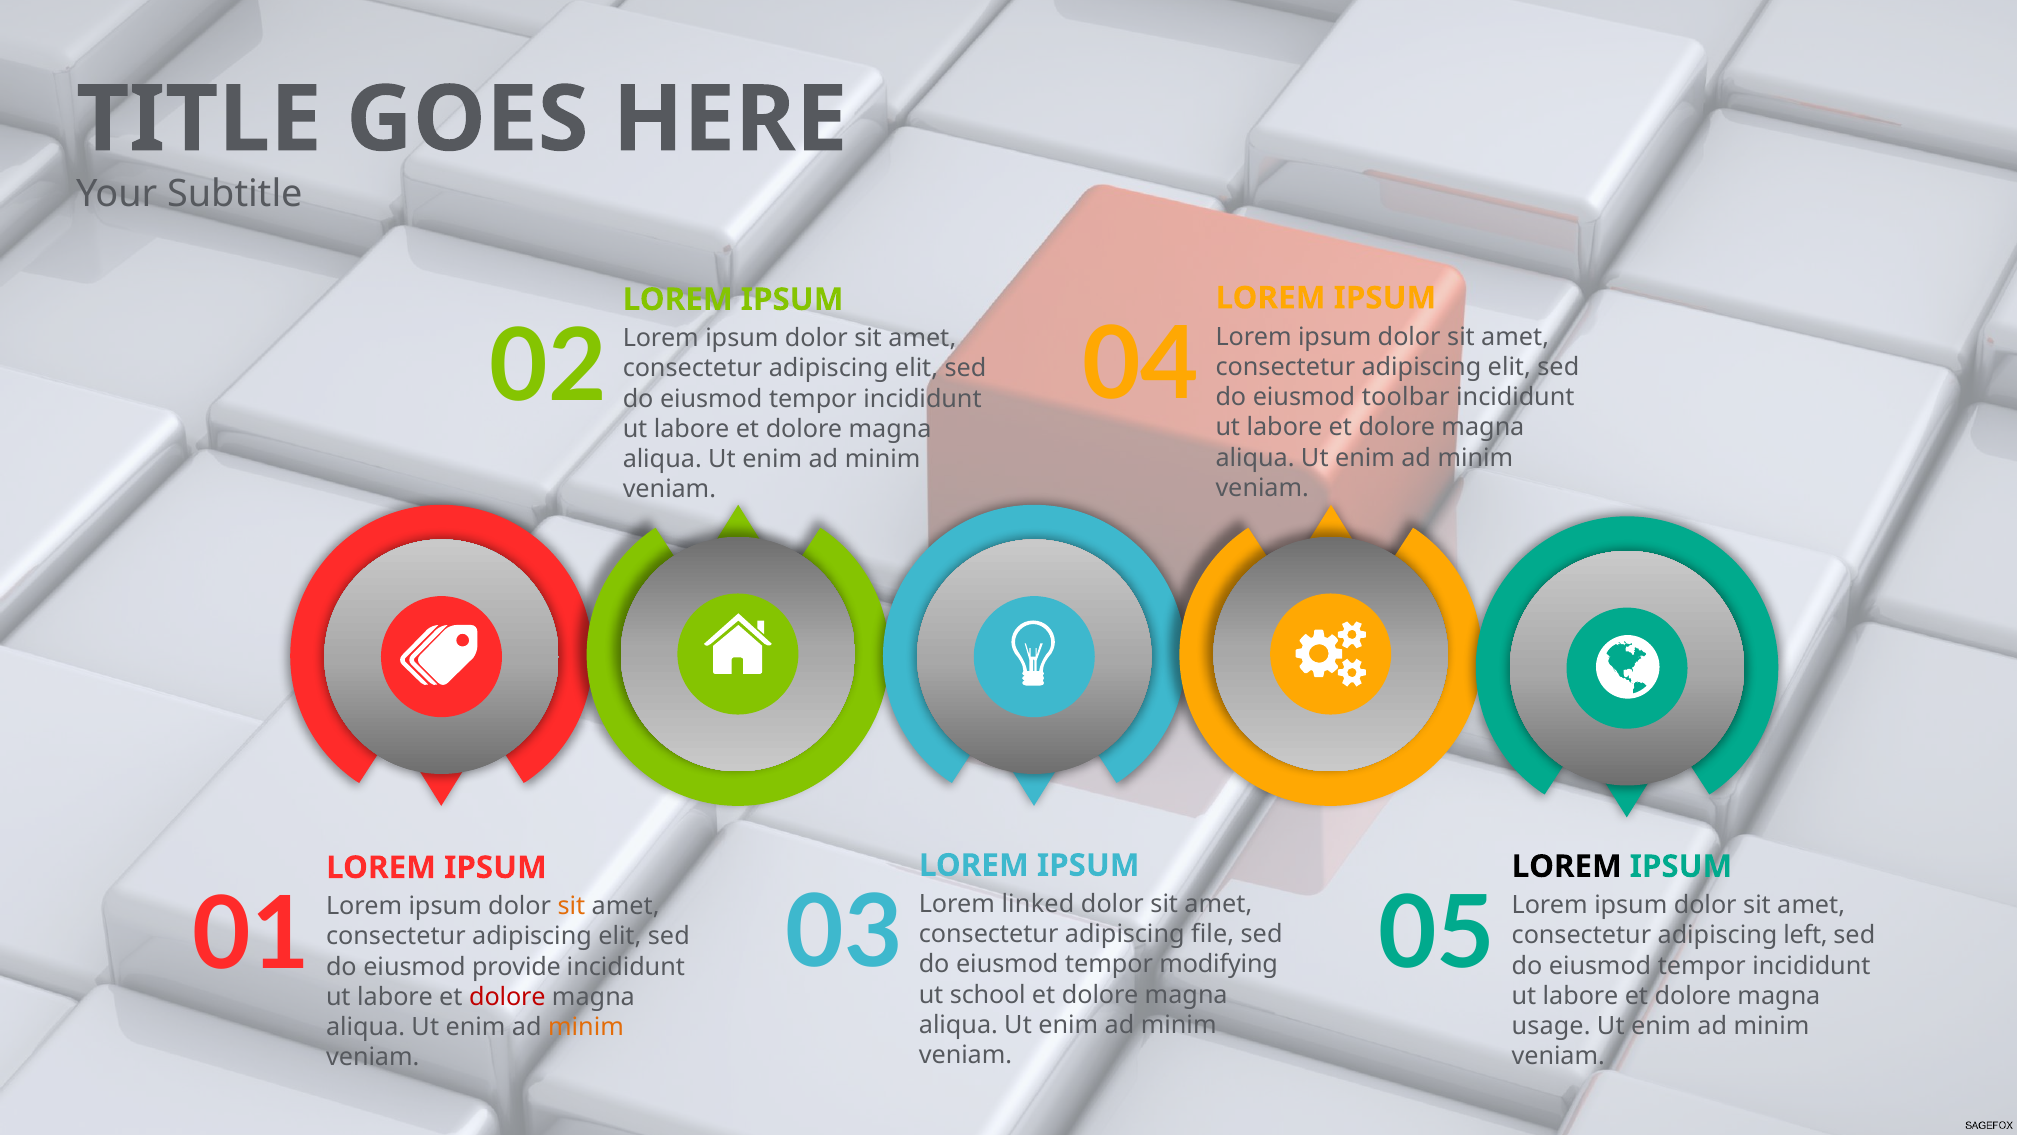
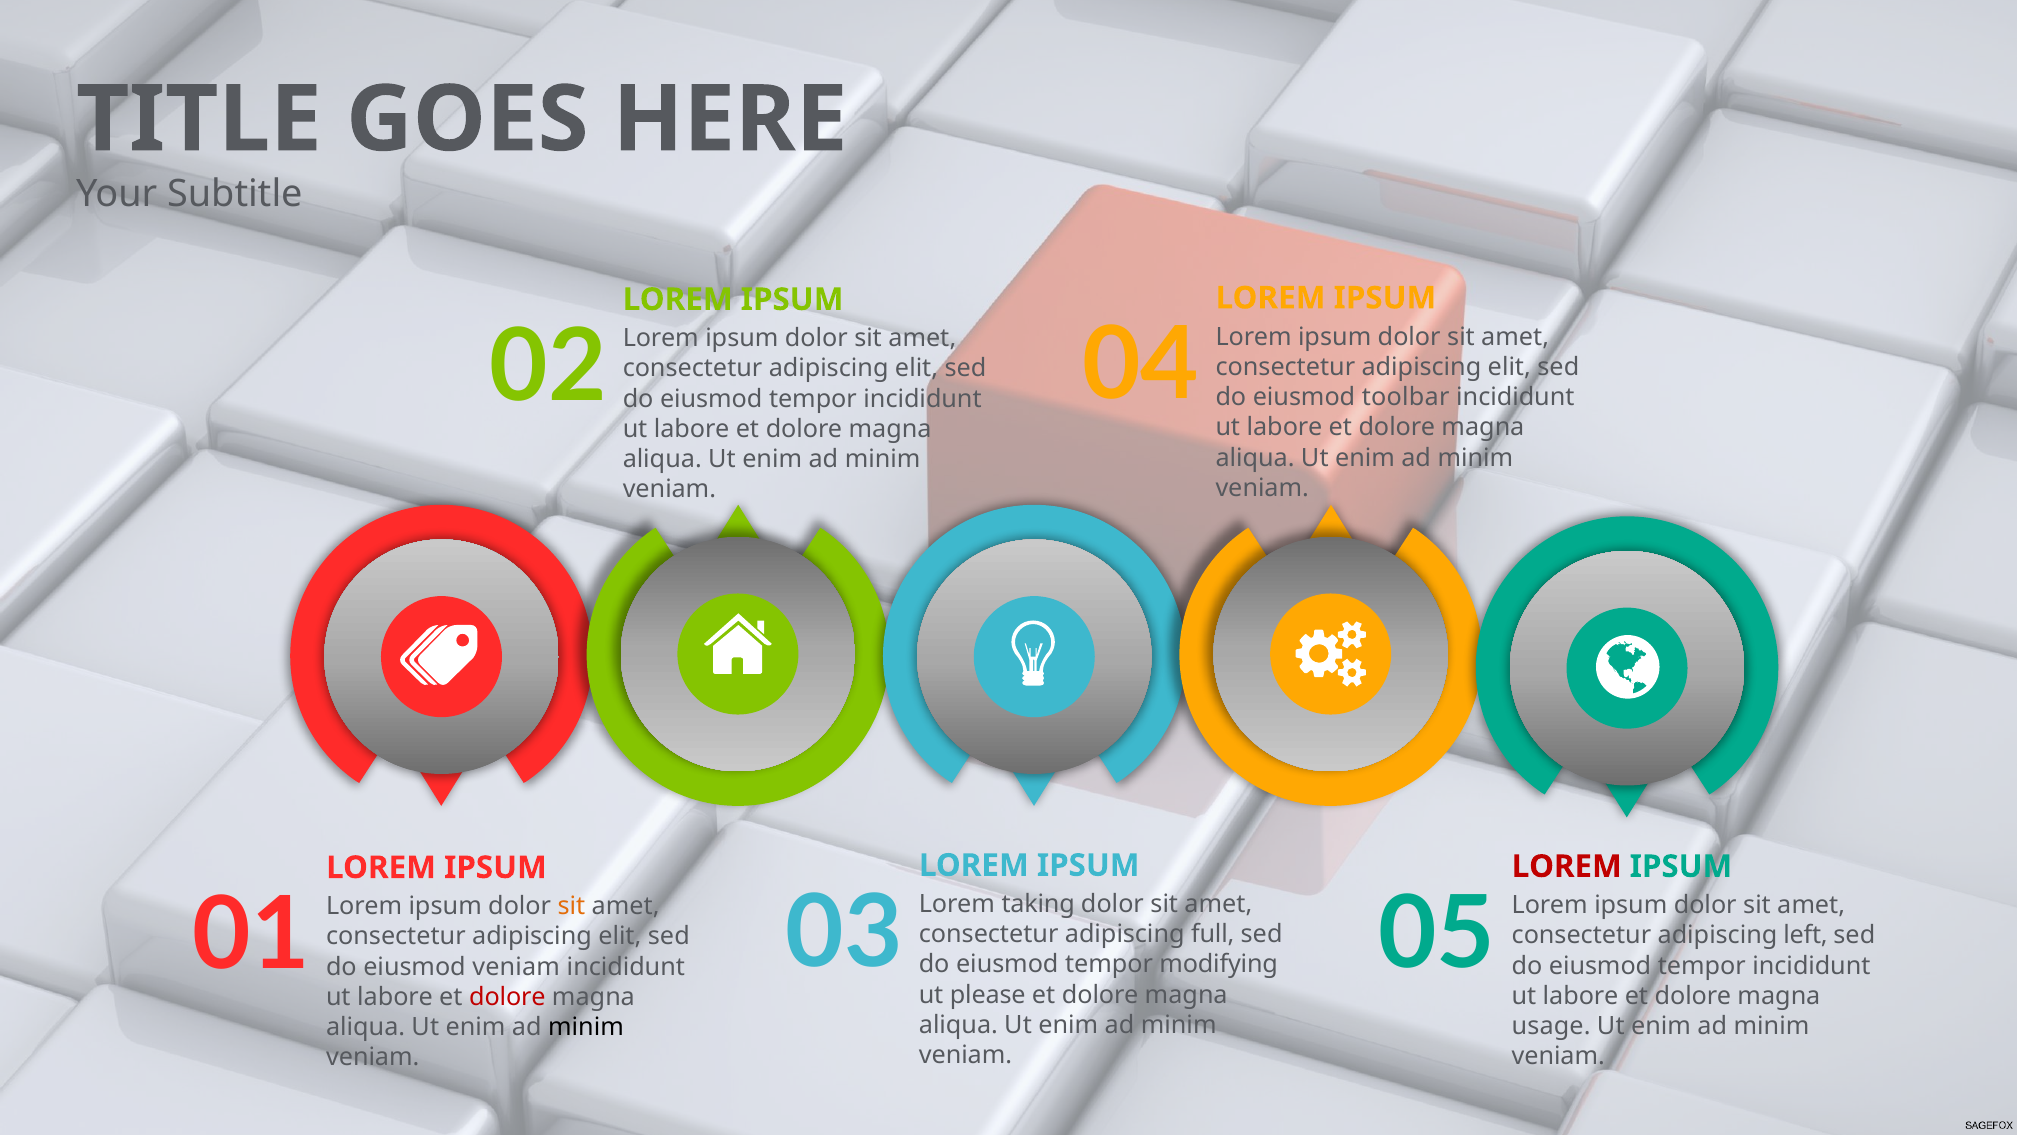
LOREM at (1567, 866) colour: black -> red
linked: linked -> taking
file: file -> full
eiusmod provide: provide -> veniam
school: school -> please
minim at (586, 1027) colour: orange -> black
